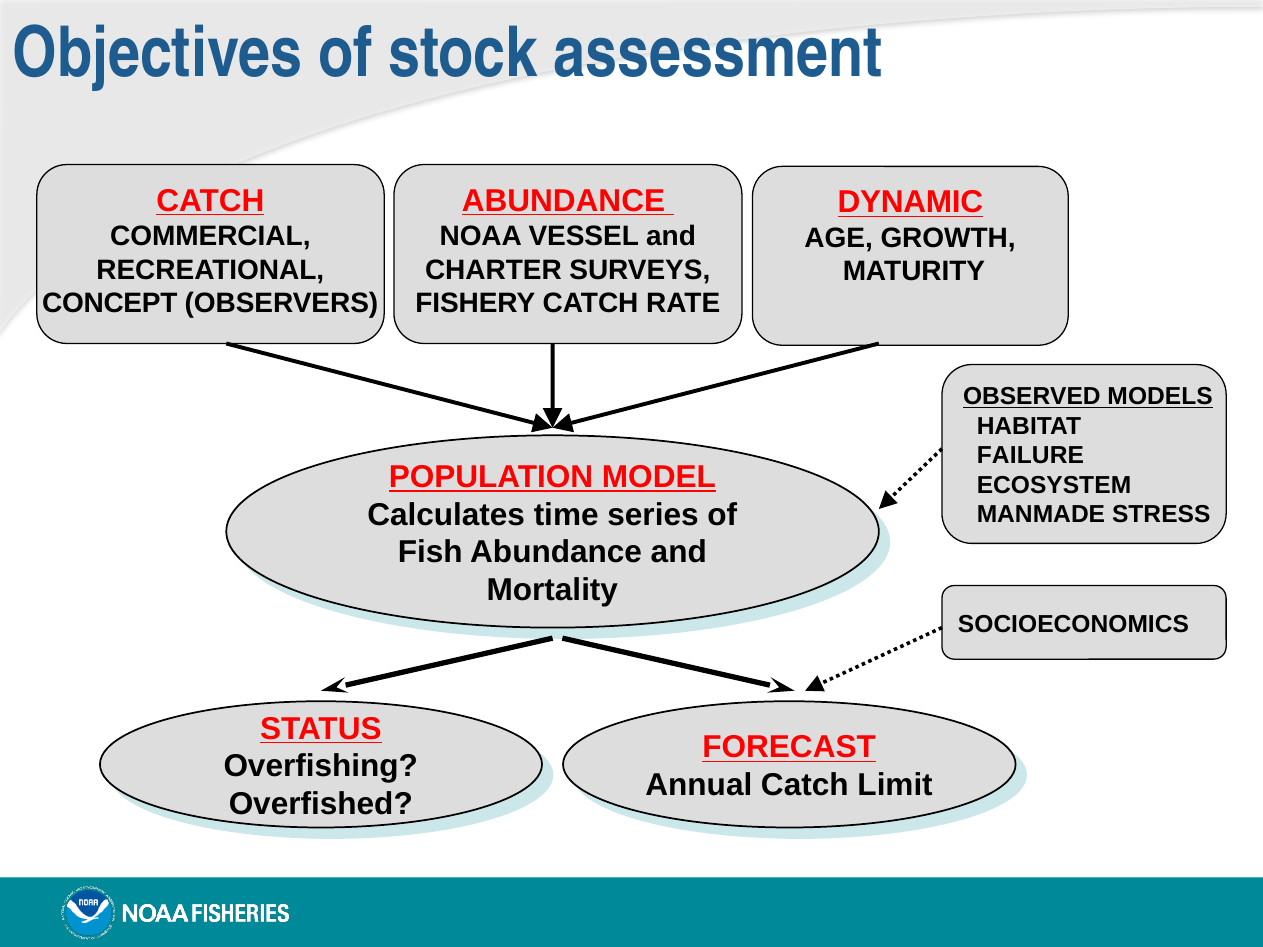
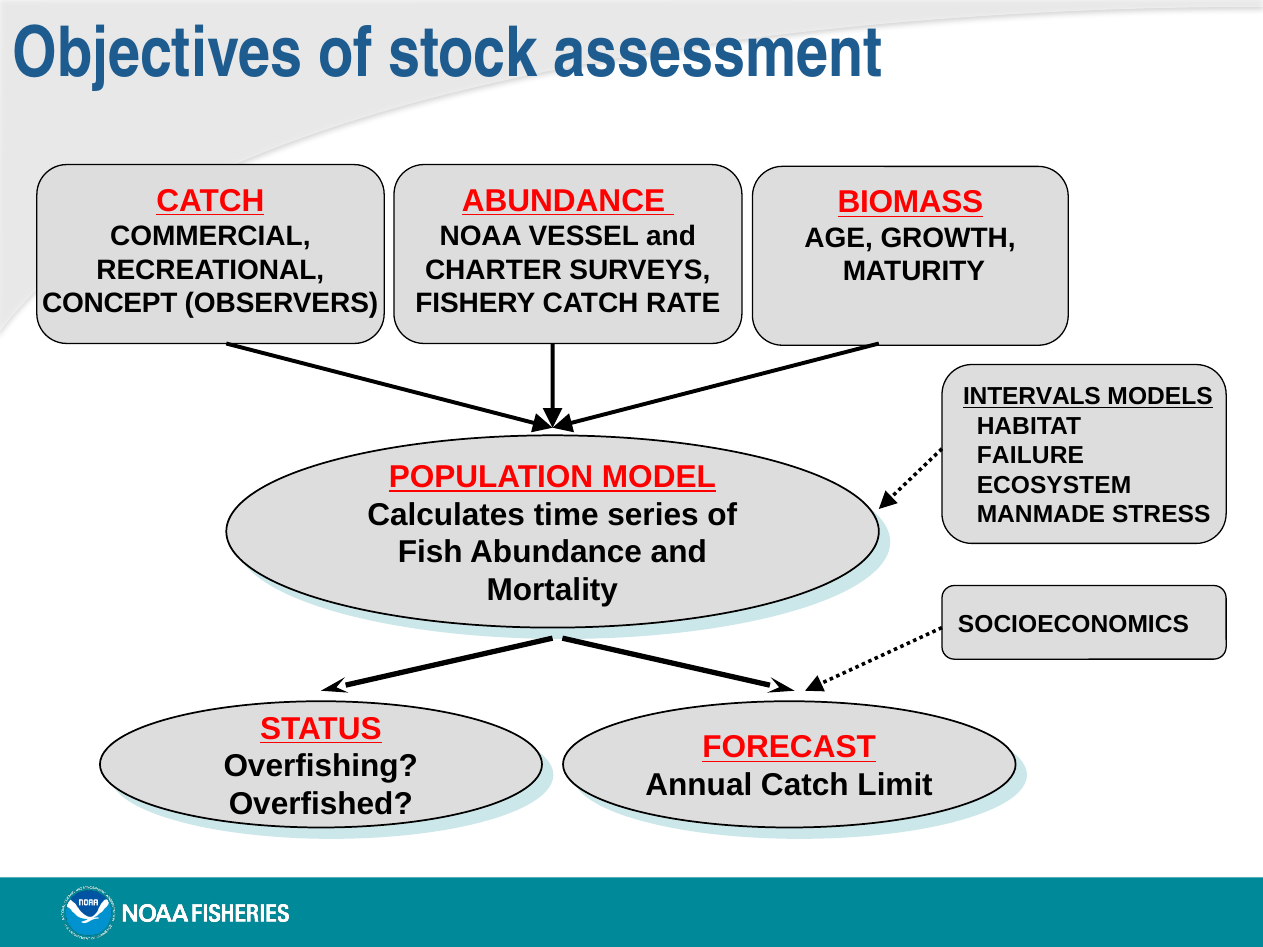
DYNAMIC: DYNAMIC -> BIOMASS
OBSERVED: OBSERVED -> INTERVALS
